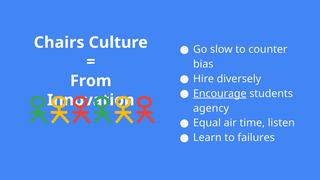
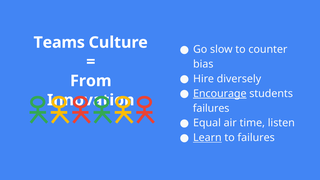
Chairs: Chairs -> Teams
agency at (211, 108): agency -> failures
Learn underline: none -> present
